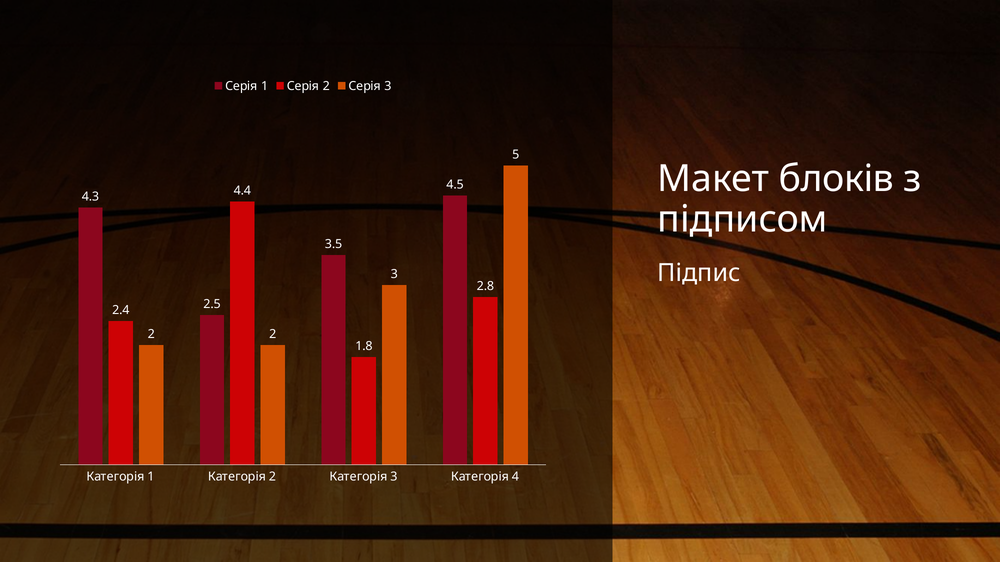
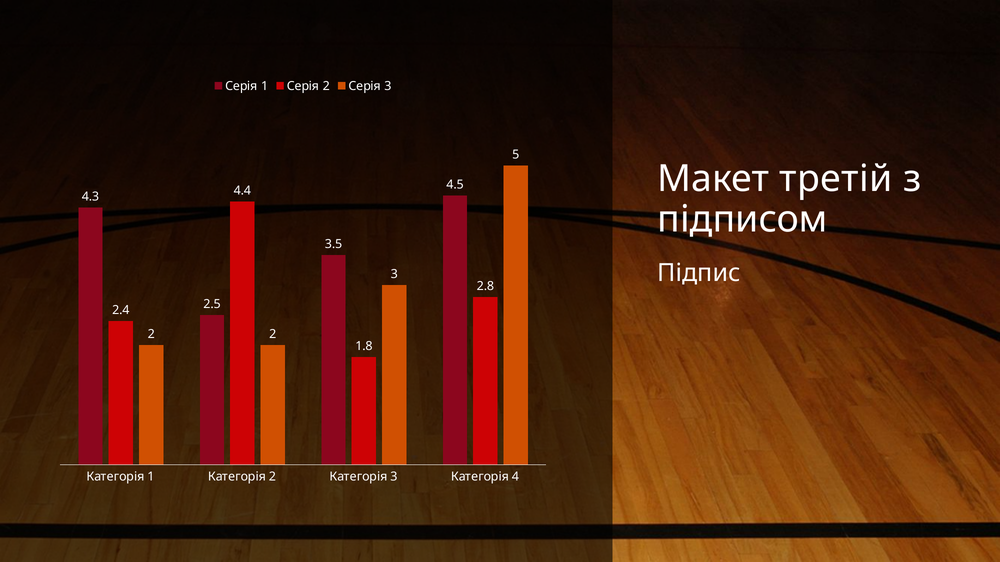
блоків: блоків -> третій
